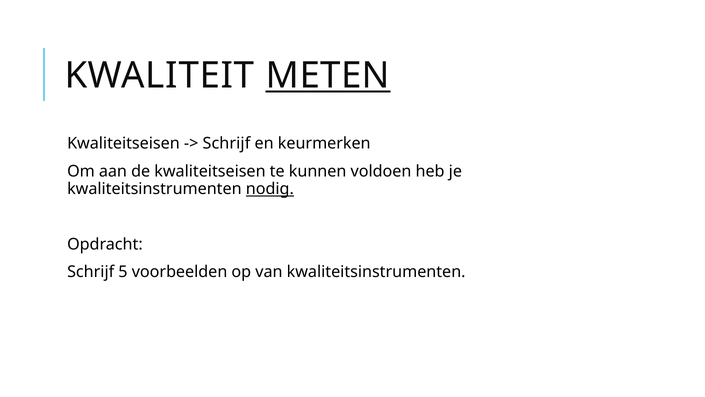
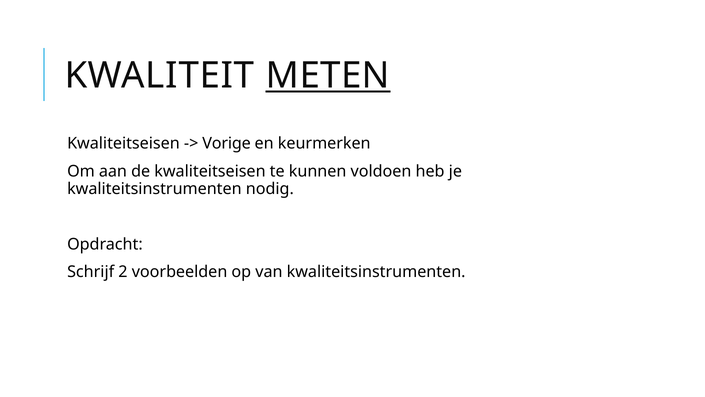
Schrijf at (226, 143): Schrijf -> Vorige
nodig underline: present -> none
5: 5 -> 2
